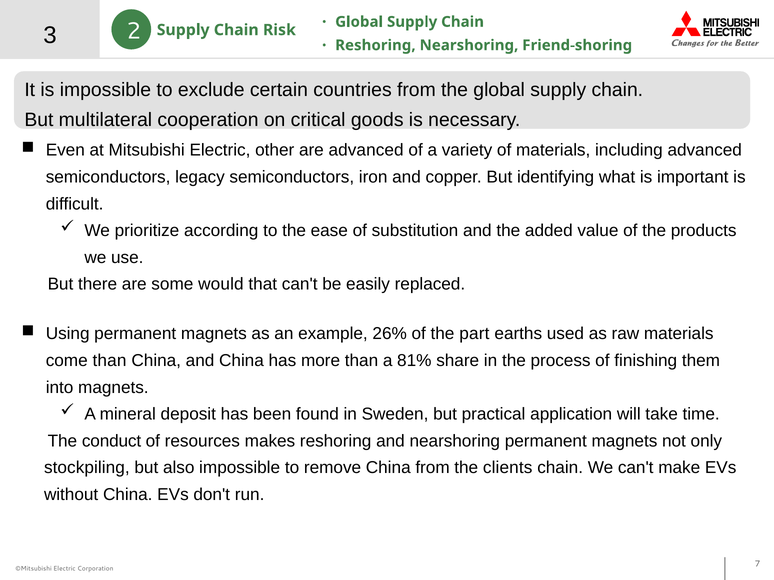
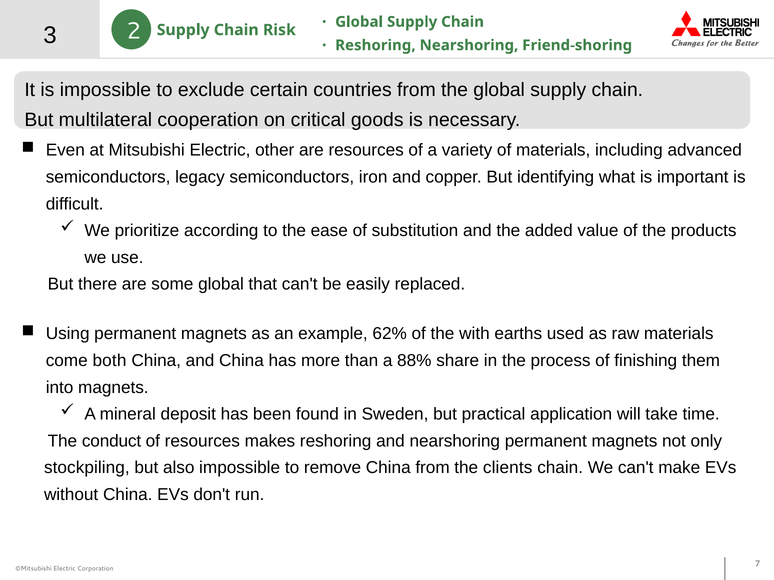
are advanced: advanced -> resources
some would: would -> global
26%: 26% -> 62%
part: part -> with
come than: than -> both
81%: 81% -> 88%
